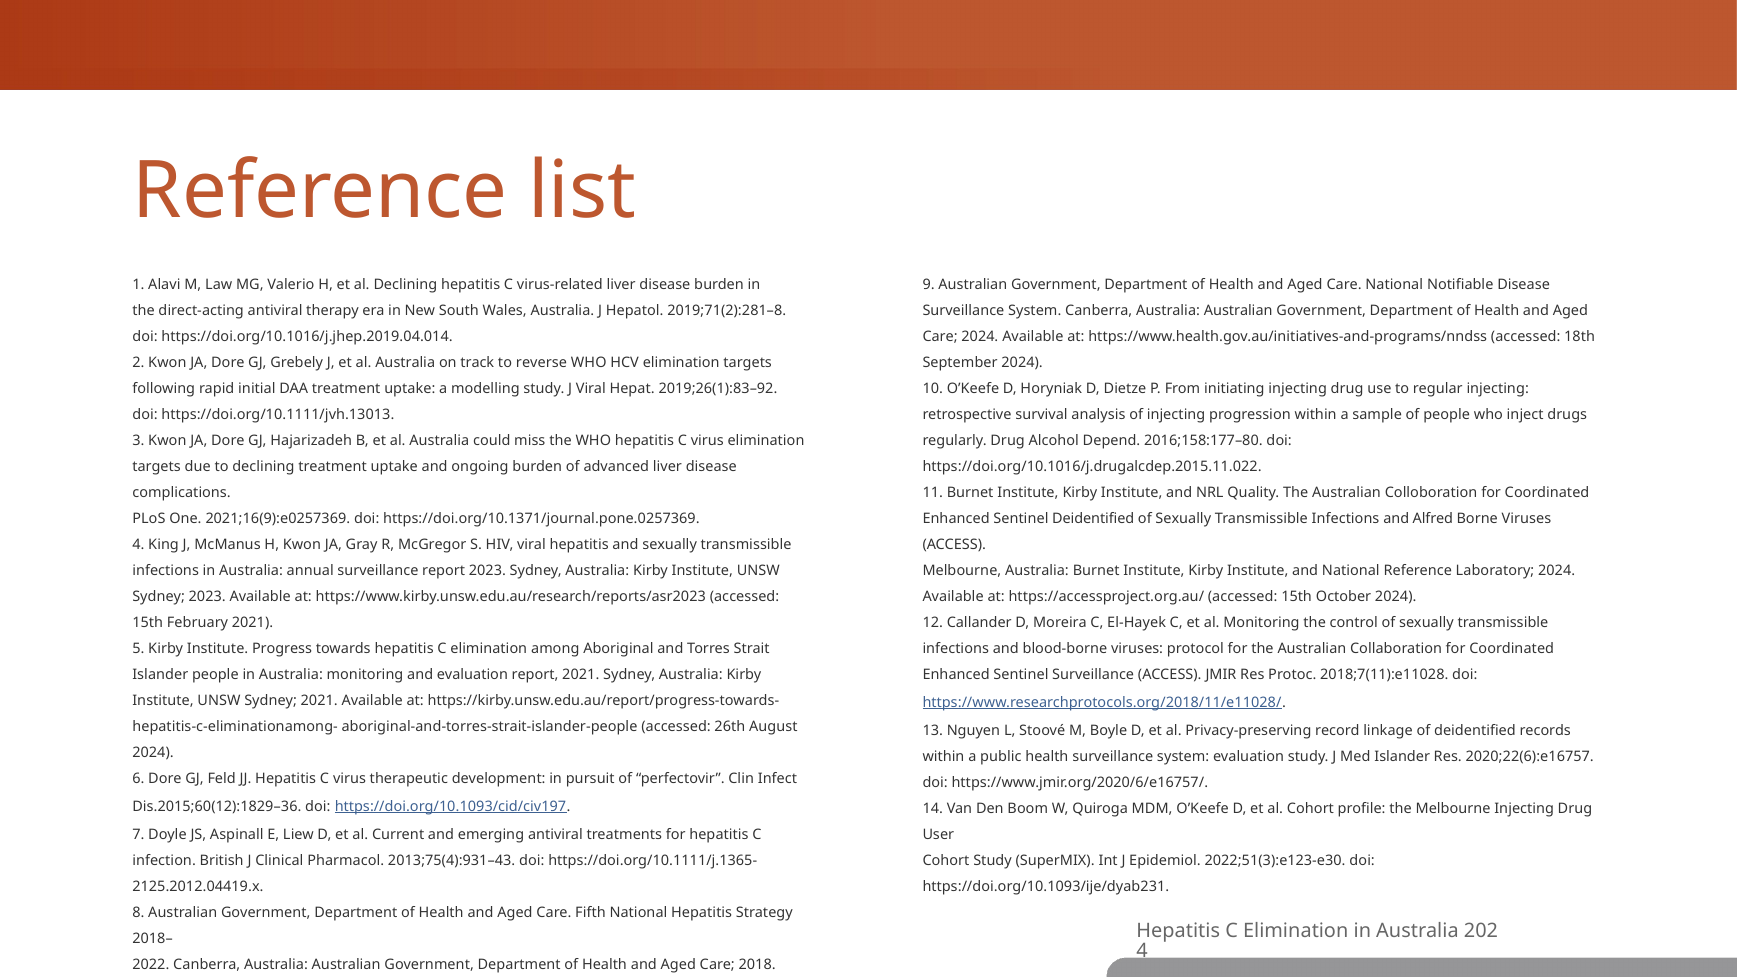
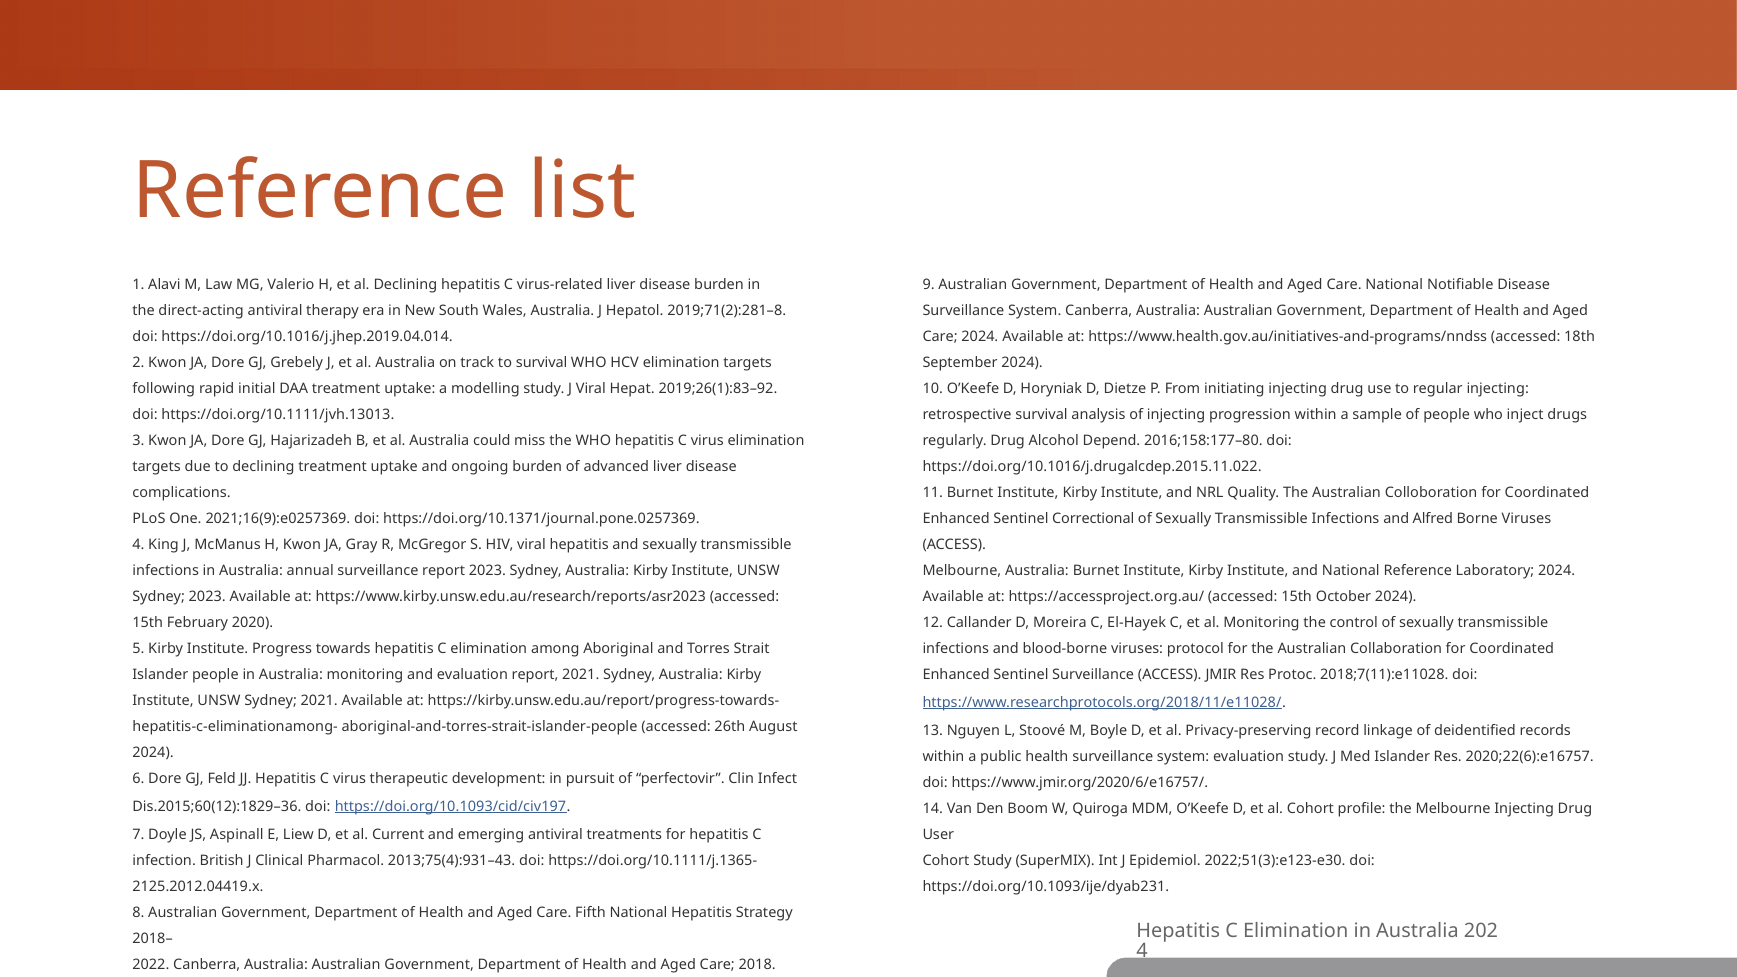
to reverse: reverse -> survival
Sentinel Deidentified: Deidentified -> Correctional
February 2021: 2021 -> 2020
